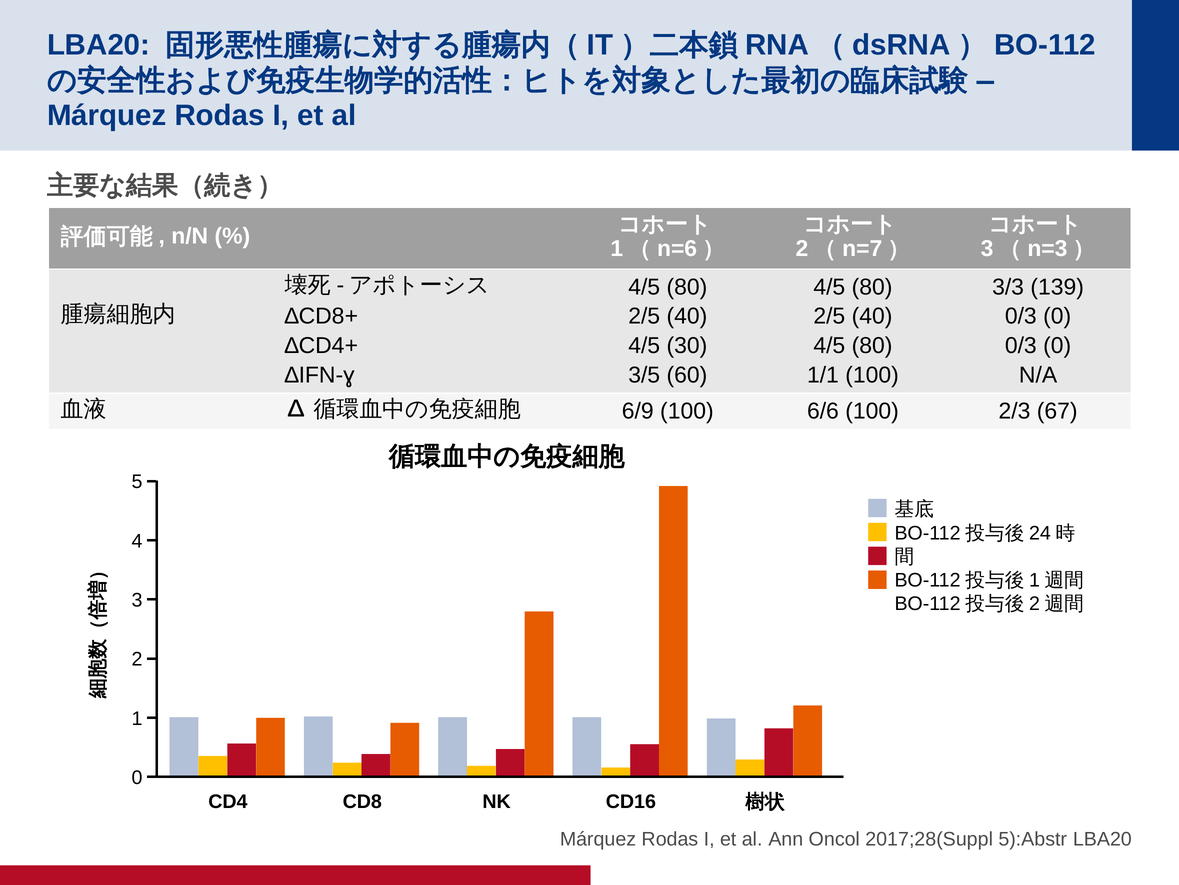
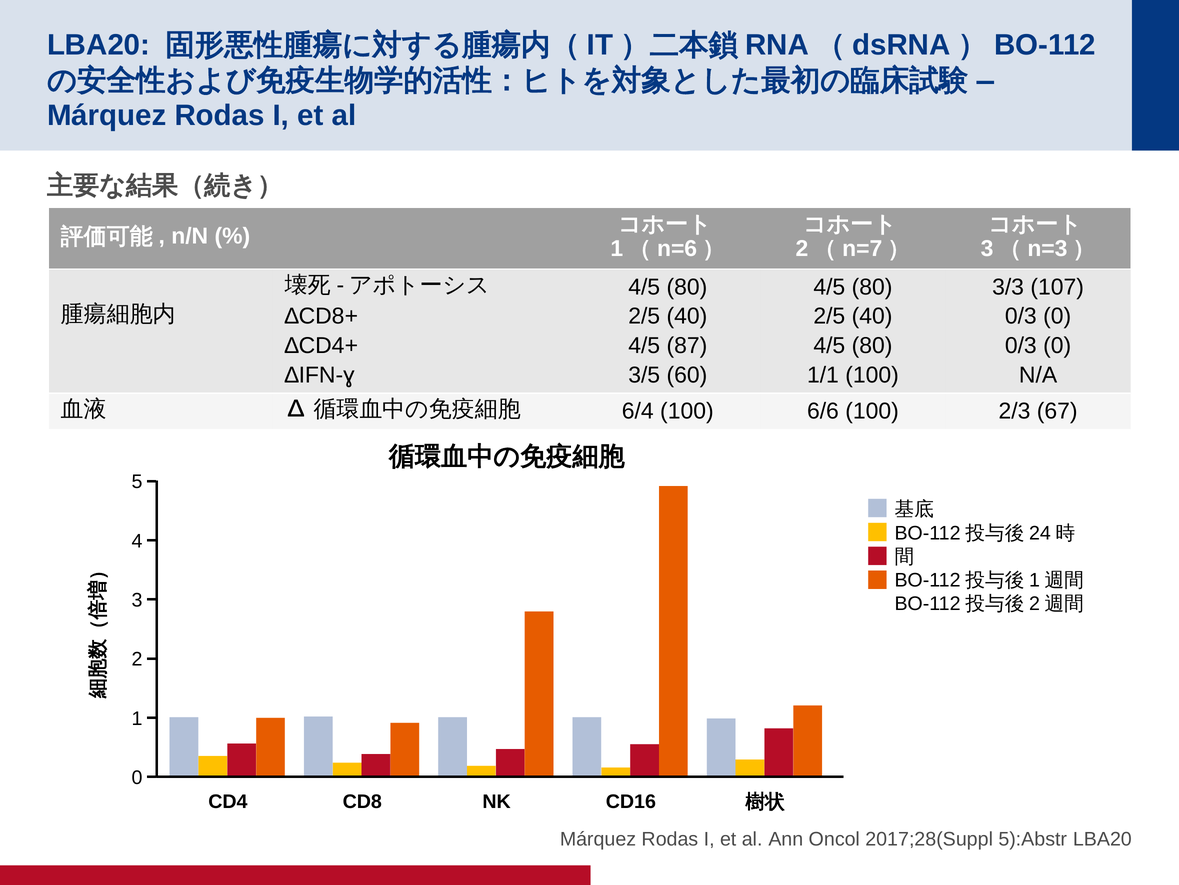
139: 139 -> 107
30: 30 -> 87
6/9: 6/9 -> 6/4
